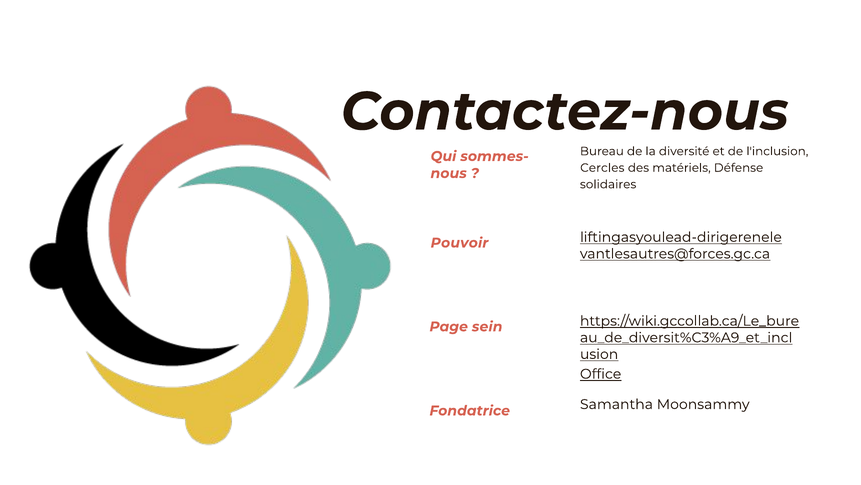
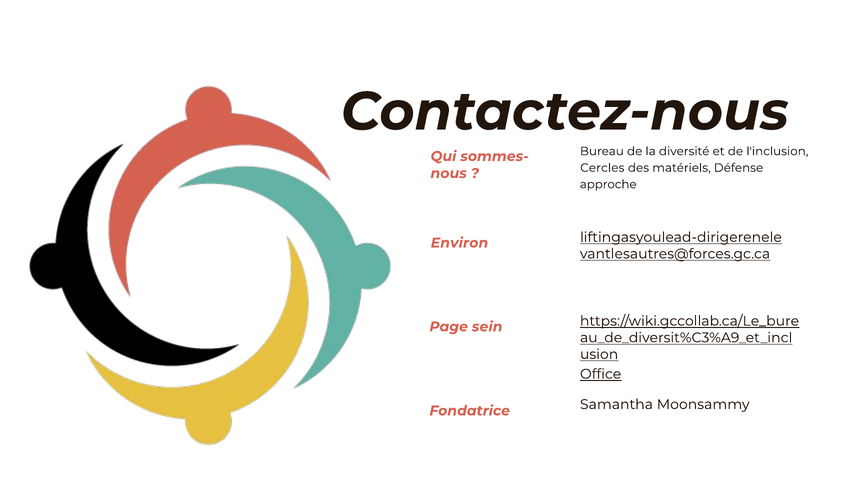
solidaires: solidaires -> approche
Pouvoir: Pouvoir -> Environ
